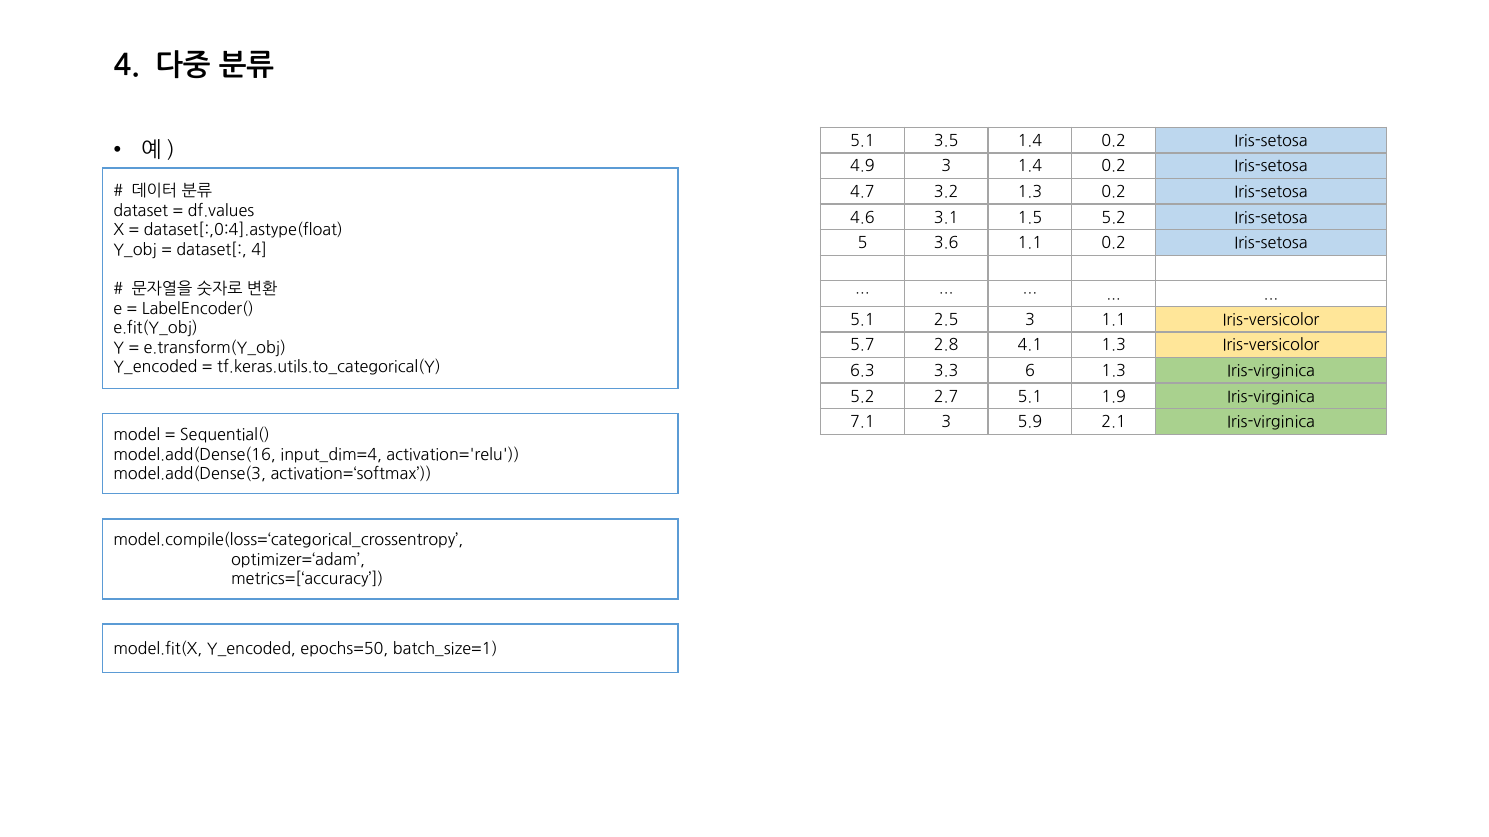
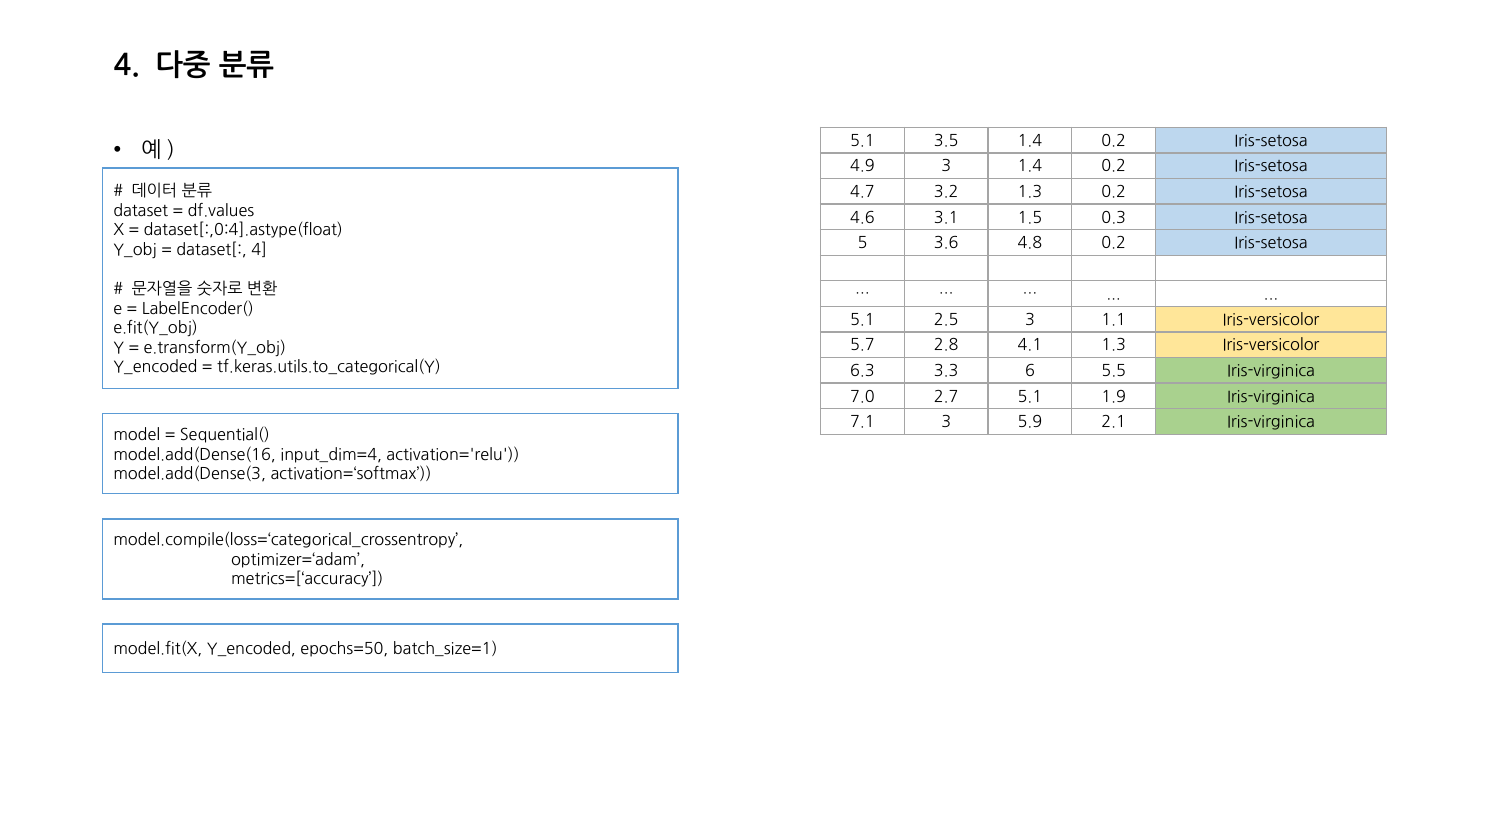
1.5 5.2: 5.2 -> 0.3
3.6 1.1: 1.1 -> 4.8
6 1.3: 1.3 -> 5.5
5.2 at (862, 397): 5.2 -> 7.0
